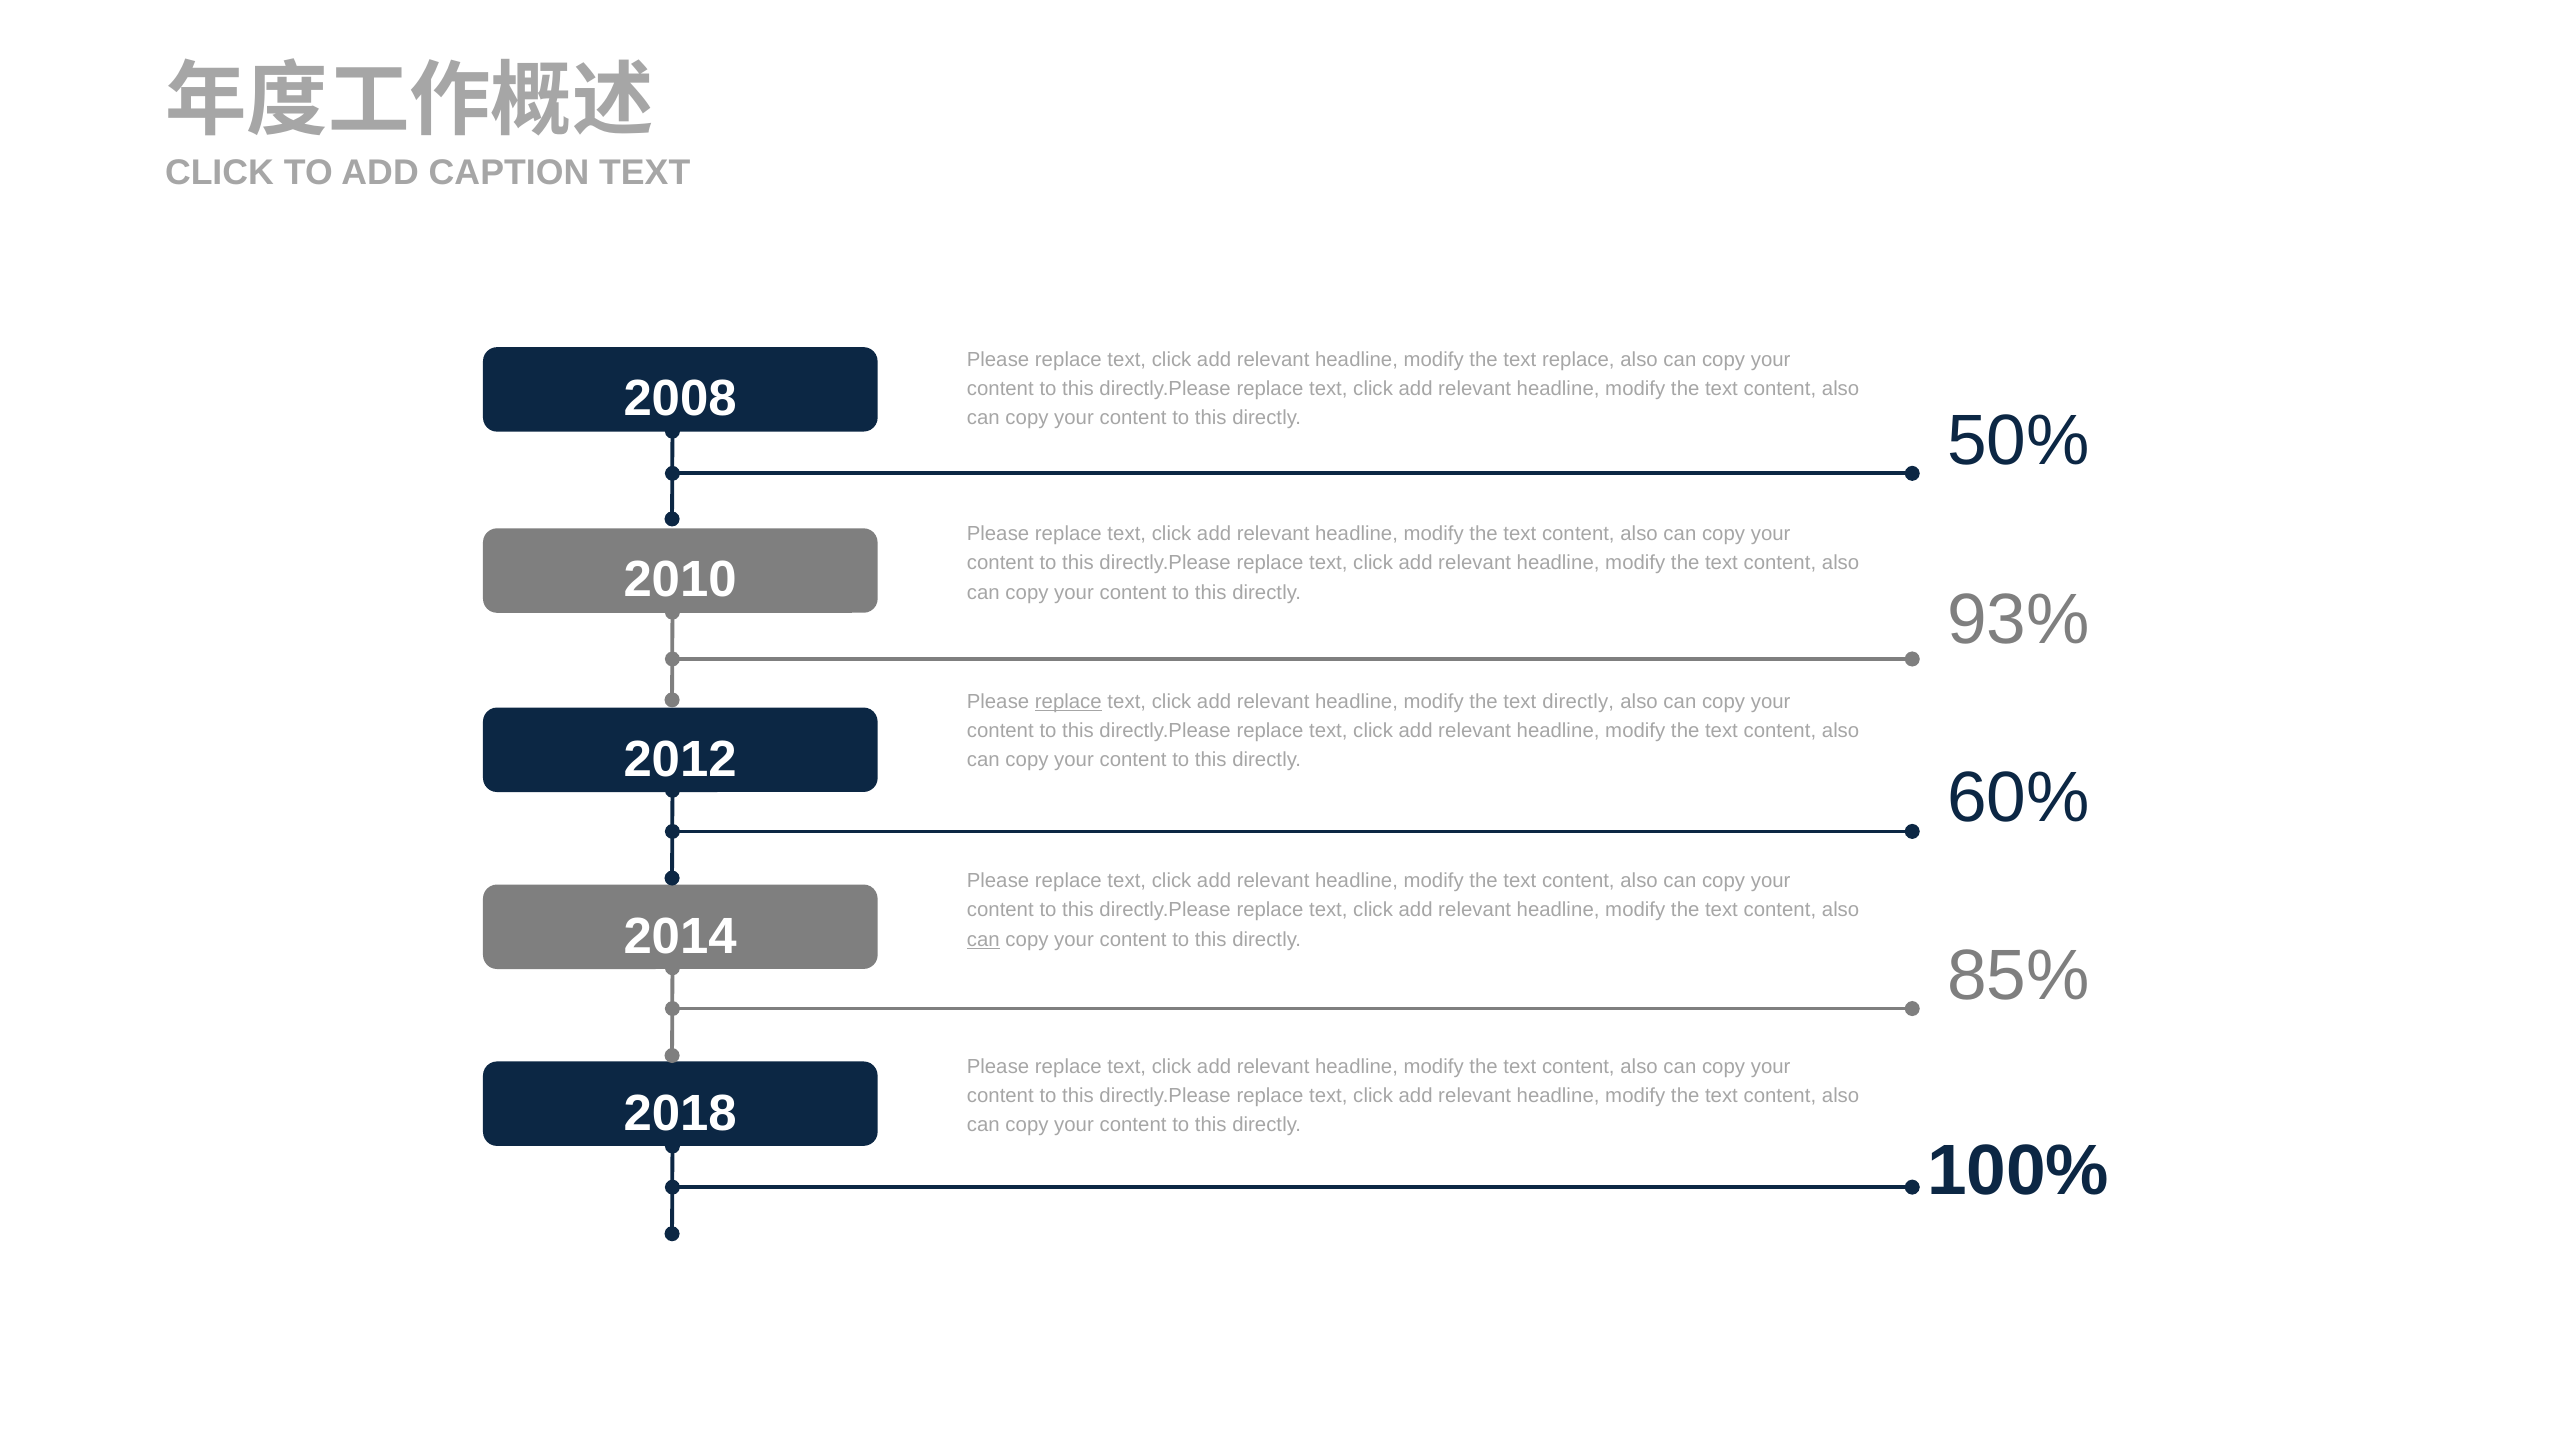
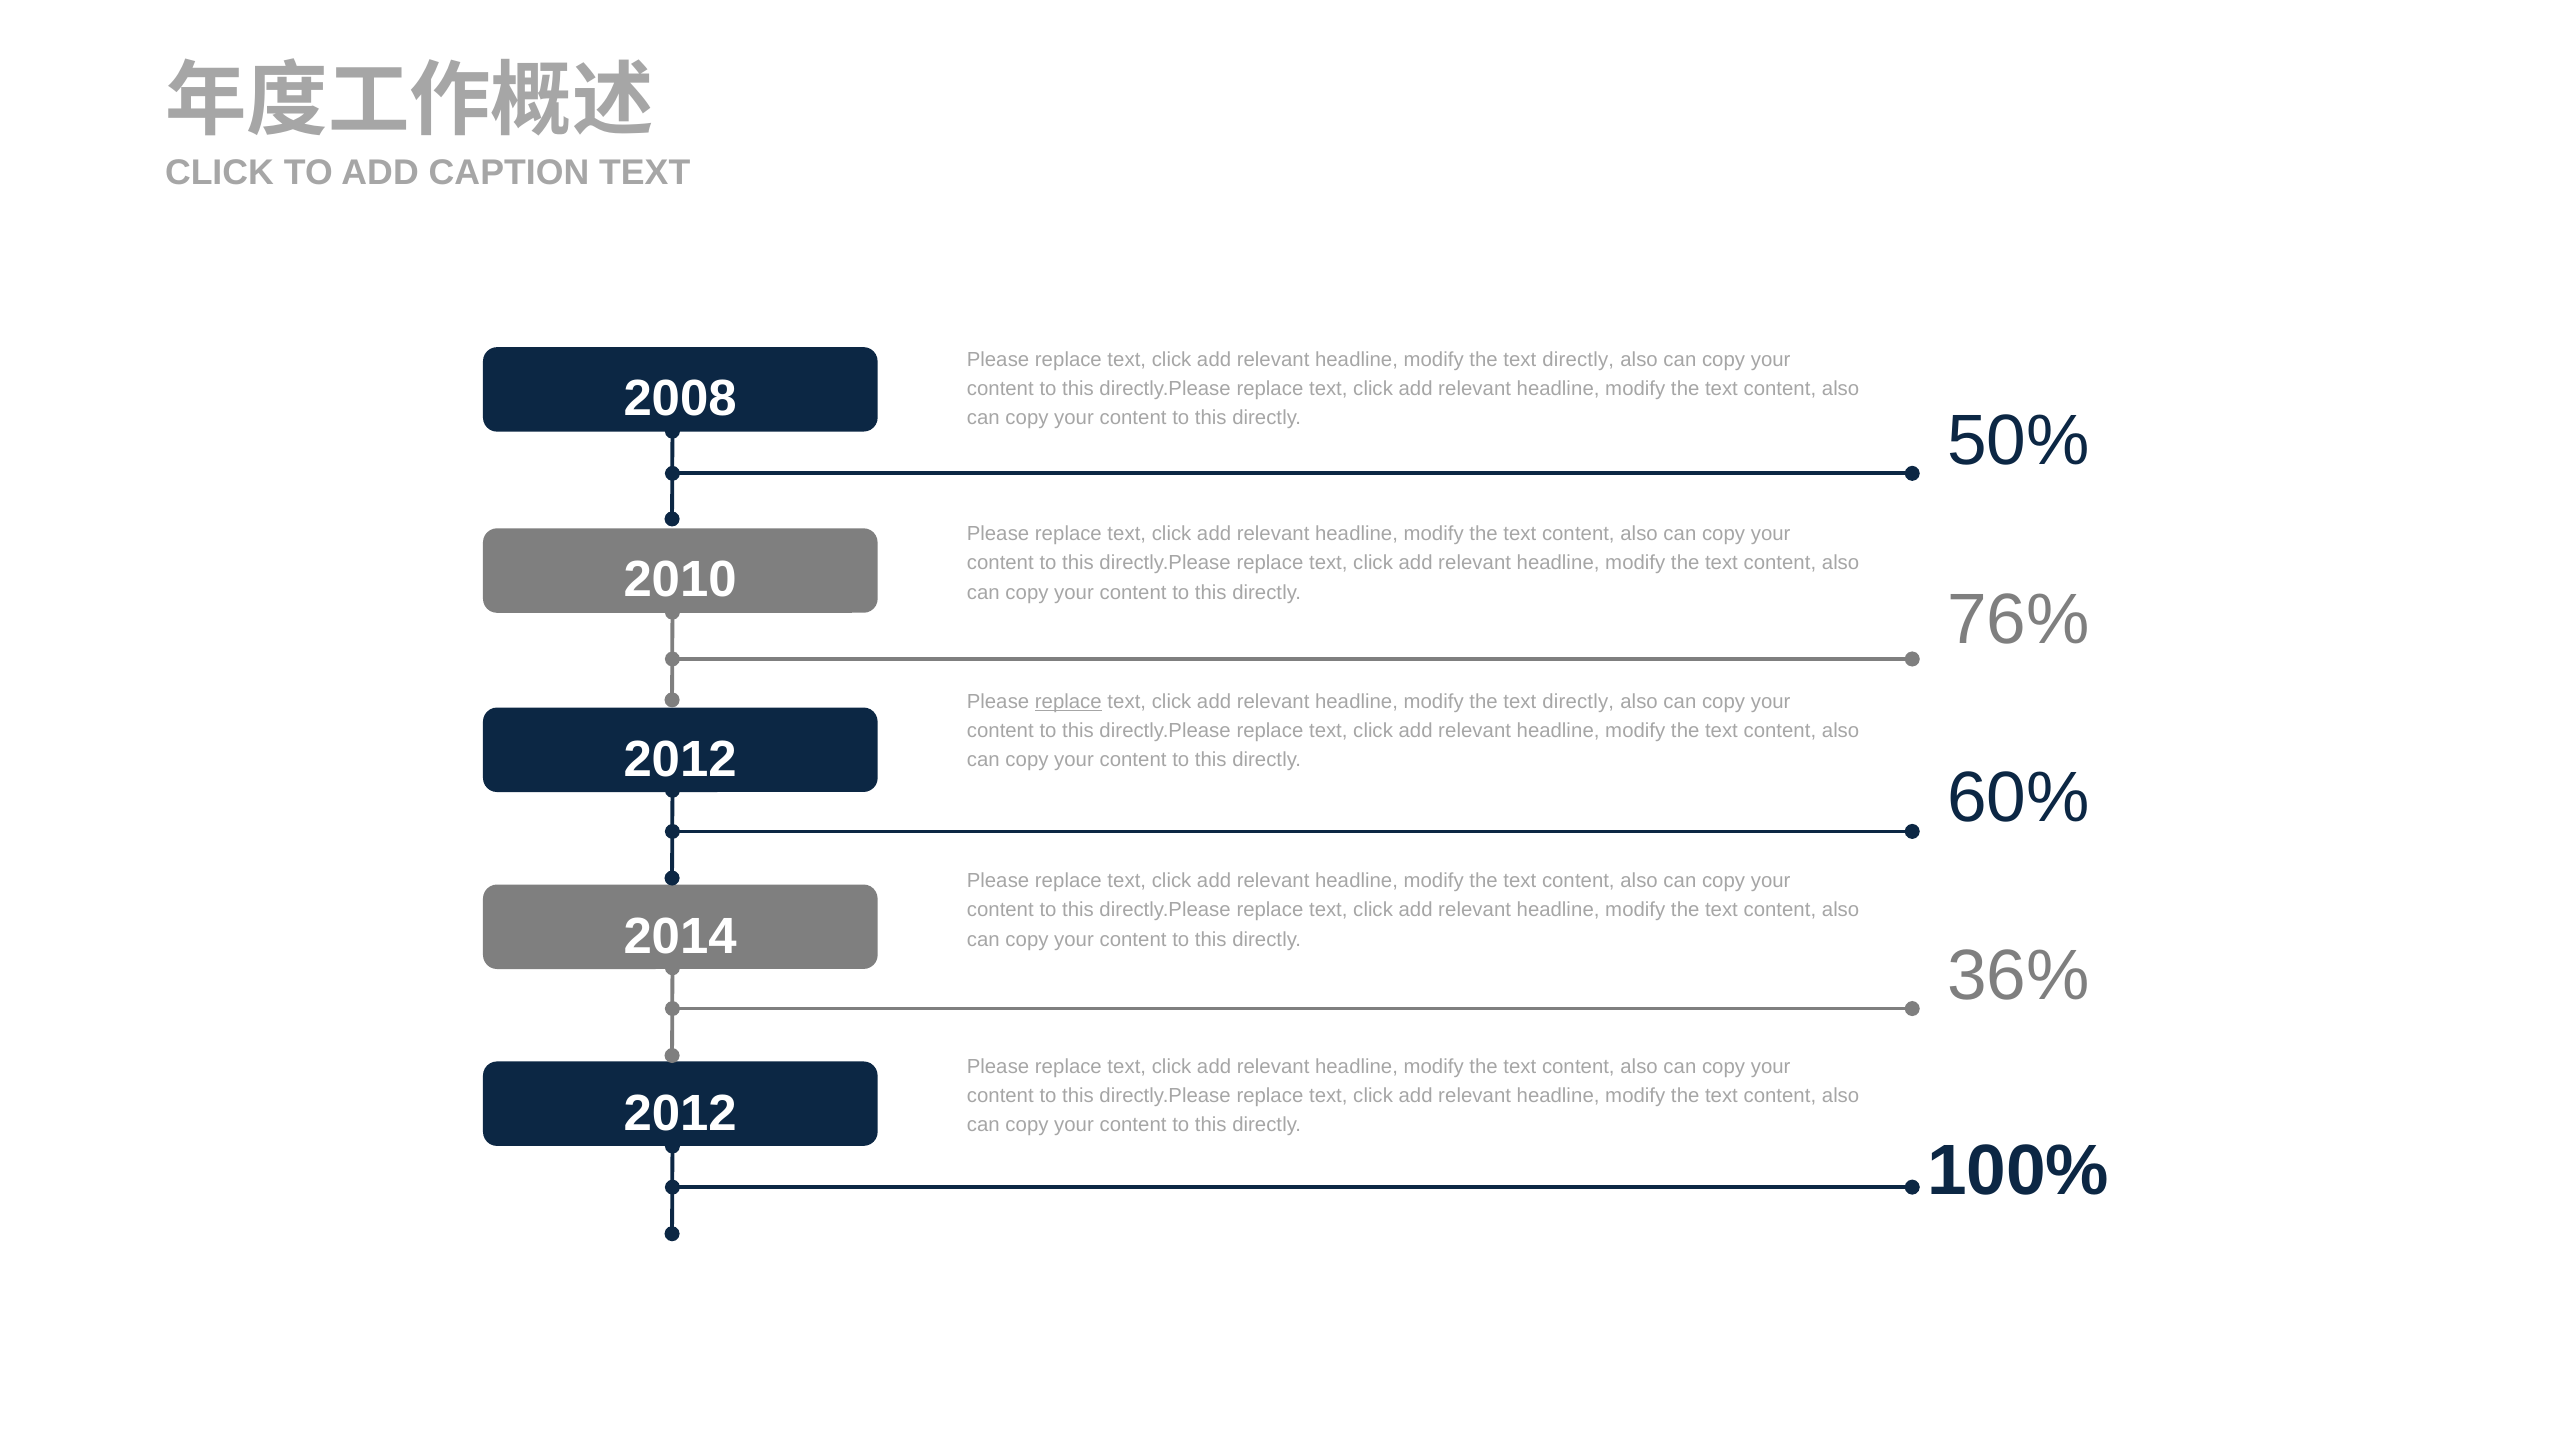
replace at (1578, 360): replace -> directly
93%: 93% -> 76%
can at (983, 939) underline: present -> none
85%: 85% -> 36%
2018 at (680, 1113): 2018 -> 2012
